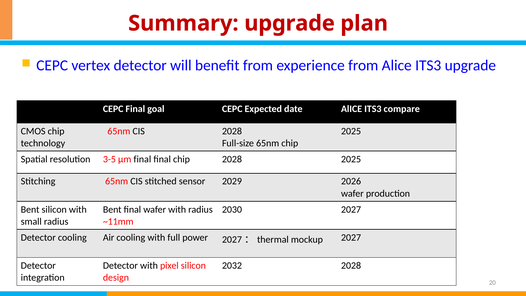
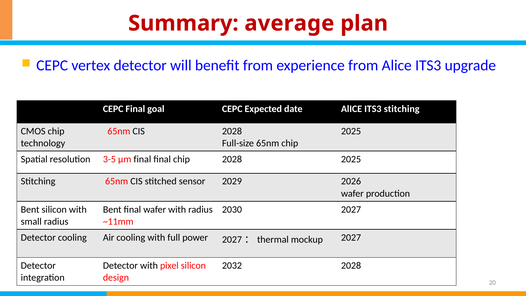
Summary upgrade: upgrade -> average
ITS3 compare: compare -> stitching
